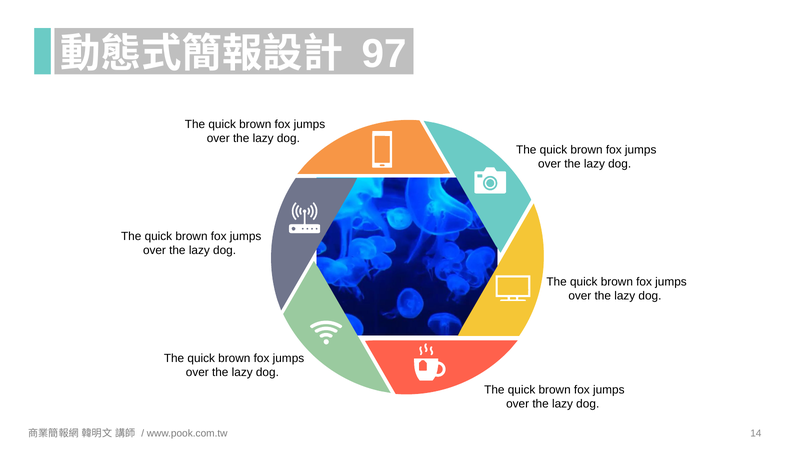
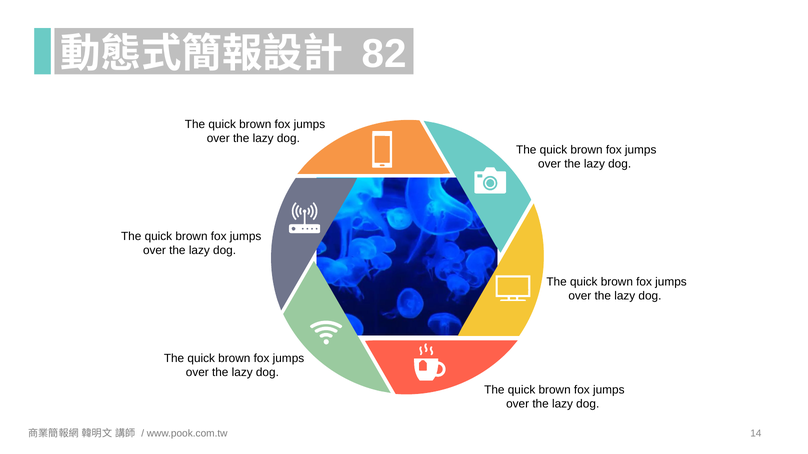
97: 97 -> 82
